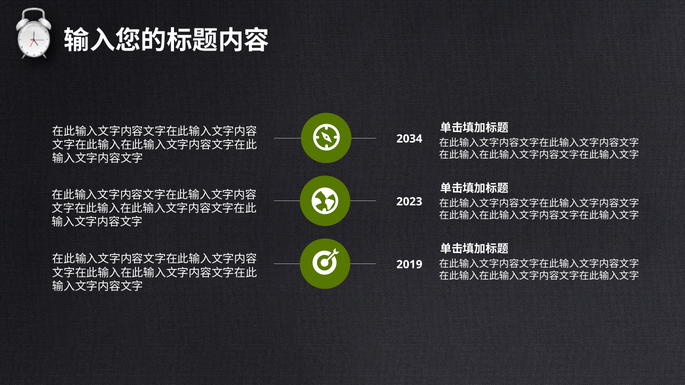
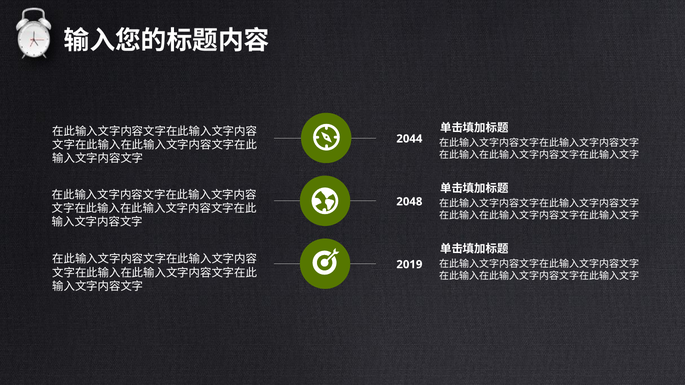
2034: 2034 -> 2044
2023: 2023 -> 2048
